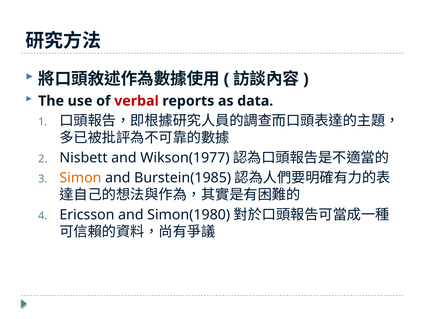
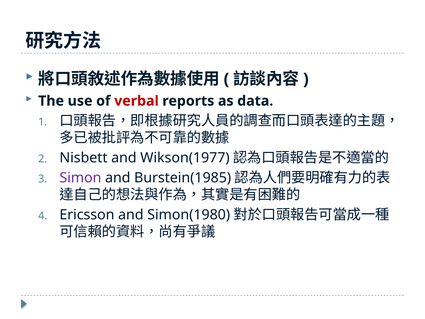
Simon colour: orange -> purple
